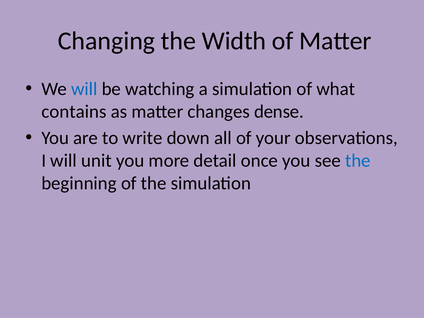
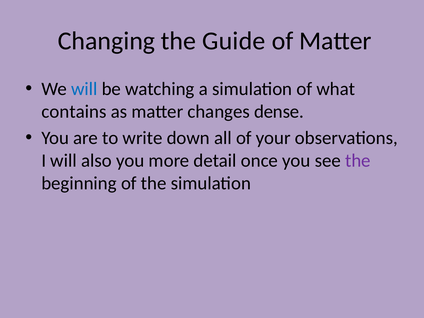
Width: Width -> Guide
unit: unit -> also
the at (358, 161) colour: blue -> purple
